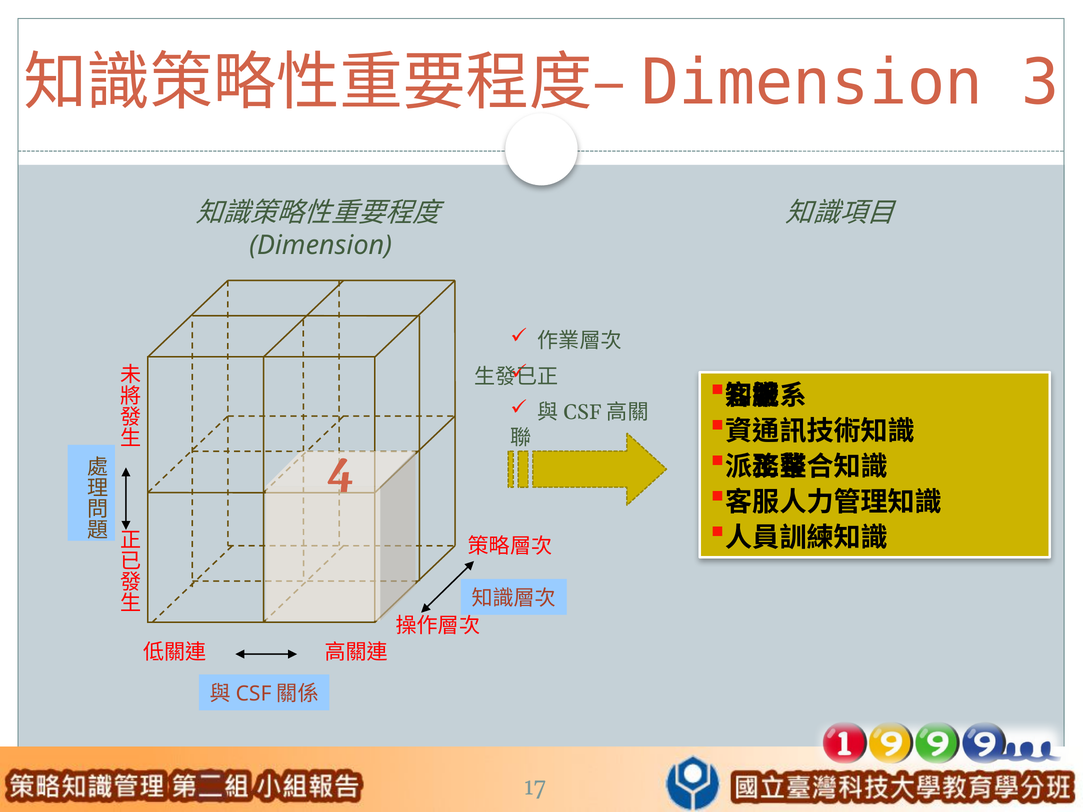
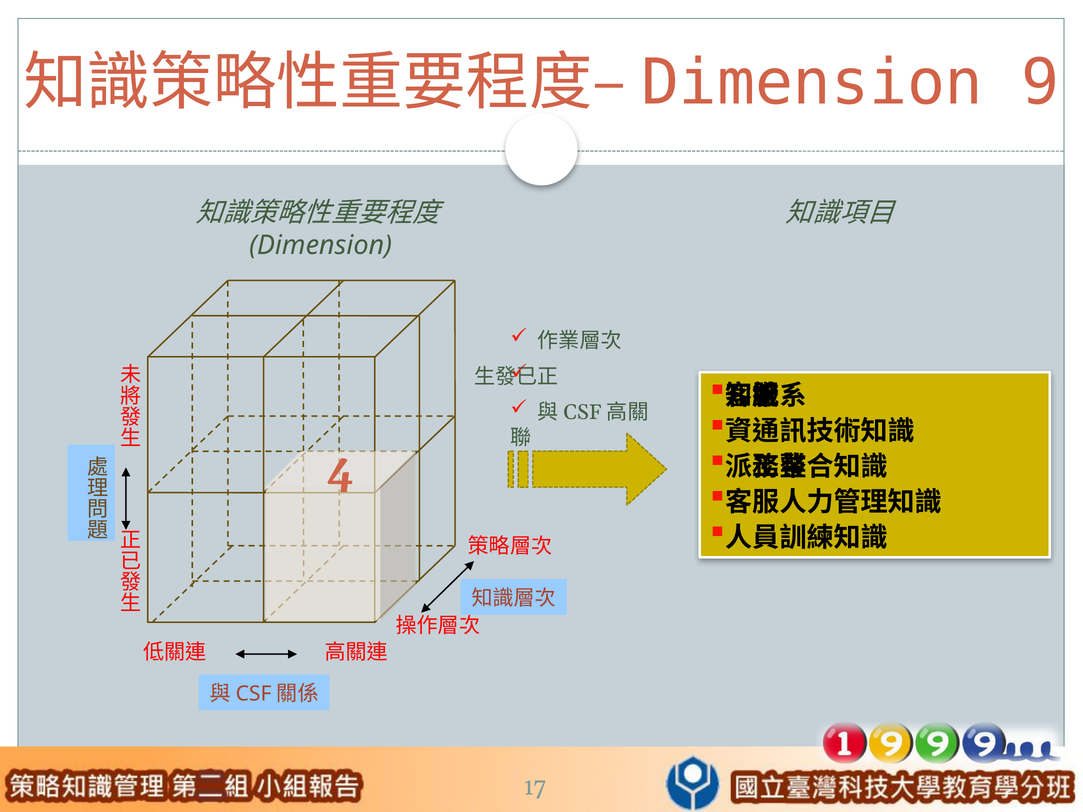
3: 3 -> 9
